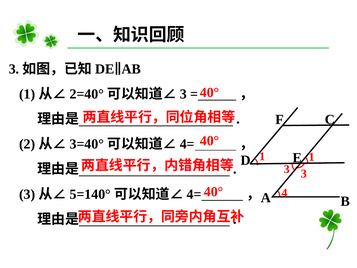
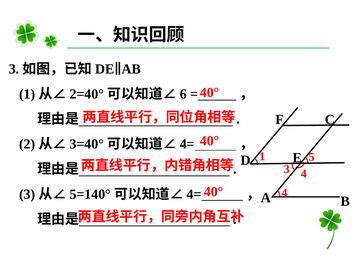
3 at (183, 94): 3 -> 6
1 1: 1 -> 5
3 3: 3 -> 4
